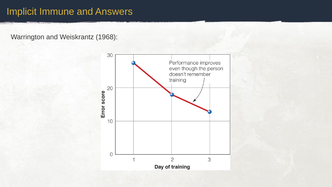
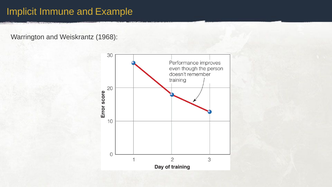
Answers: Answers -> Example
